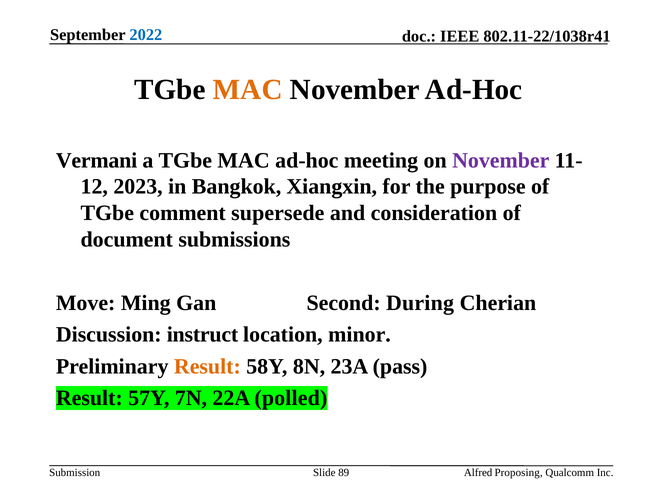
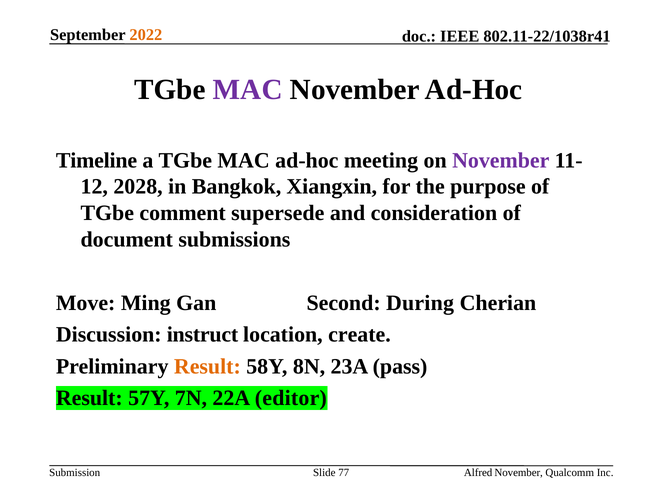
2022 colour: blue -> orange
MAC at (248, 90) colour: orange -> purple
Vermani: Vermani -> Timeline
2023: 2023 -> 2028
minor: minor -> create
polled: polled -> editor
89: 89 -> 77
Alfred Proposing: Proposing -> November
